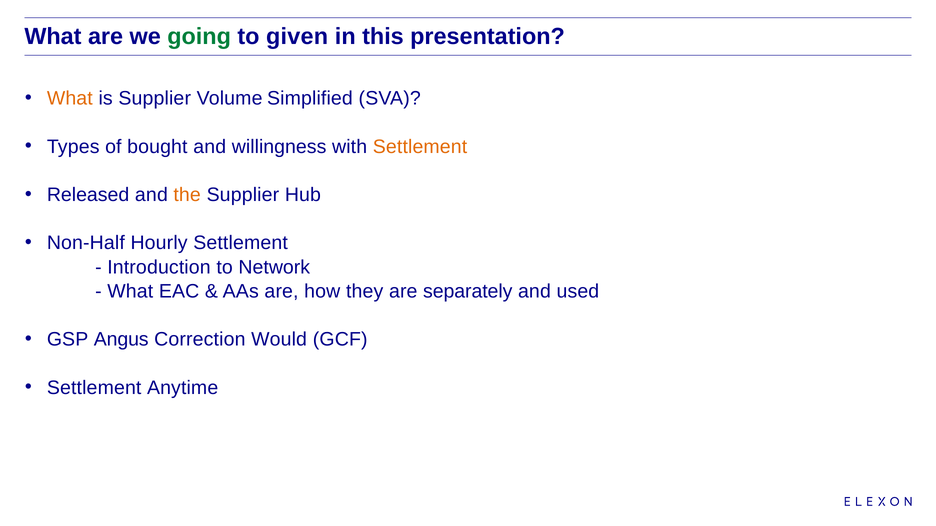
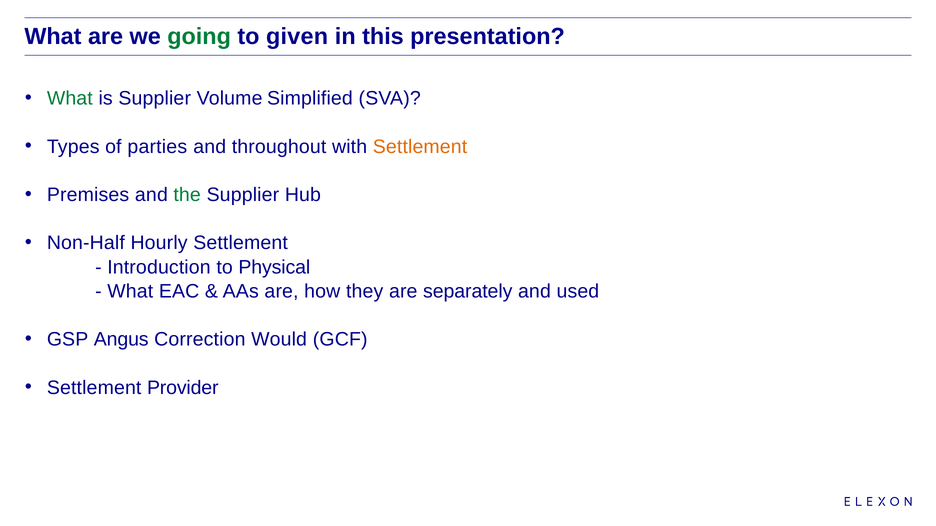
What at (70, 99) colour: orange -> green
bought: bought -> parties
willingness: willingness -> throughout
Released: Released -> Premises
the colour: orange -> green
Network: Network -> Physical
Anytime: Anytime -> Provider
